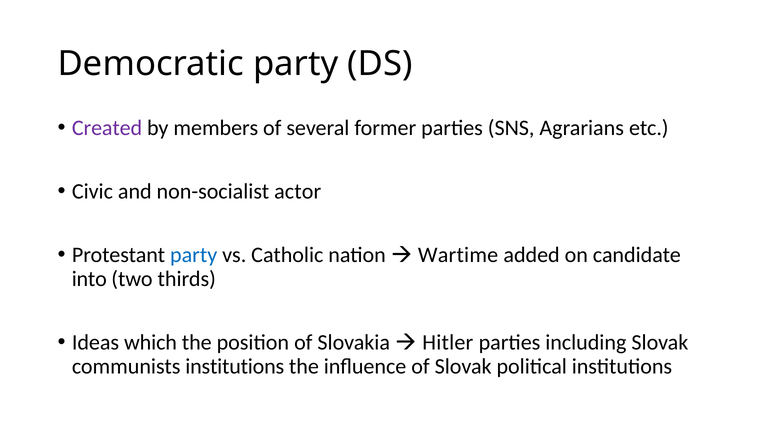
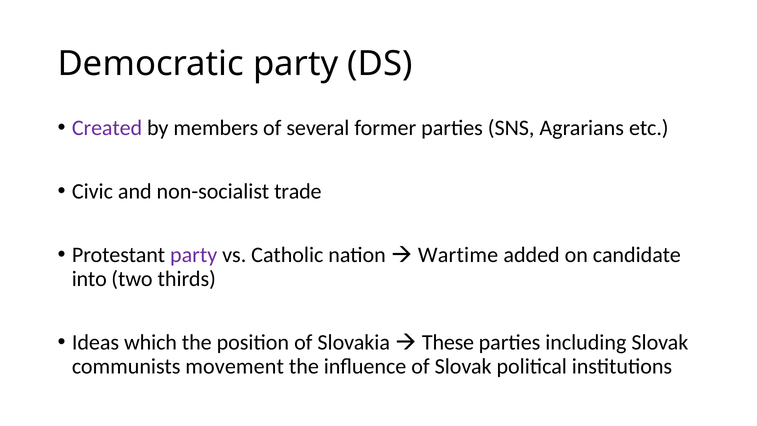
actor: actor -> trade
party at (194, 255) colour: blue -> purple
Hitler: Hitler -> These
communists institutions: institutions -> movement
